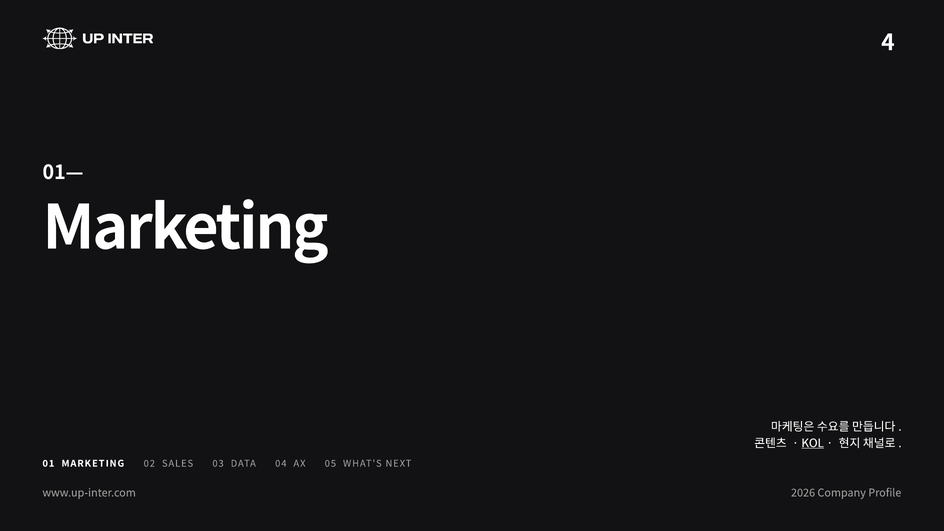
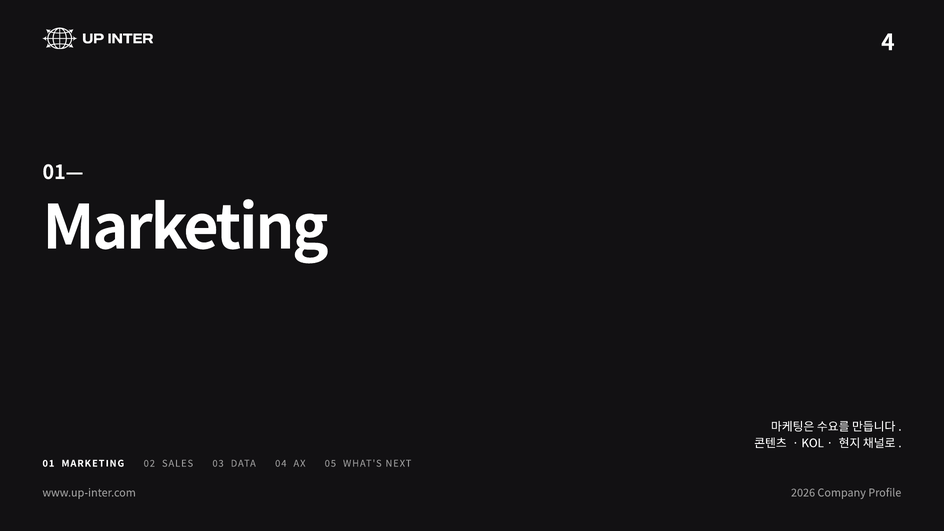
KOL underline: present -> none
